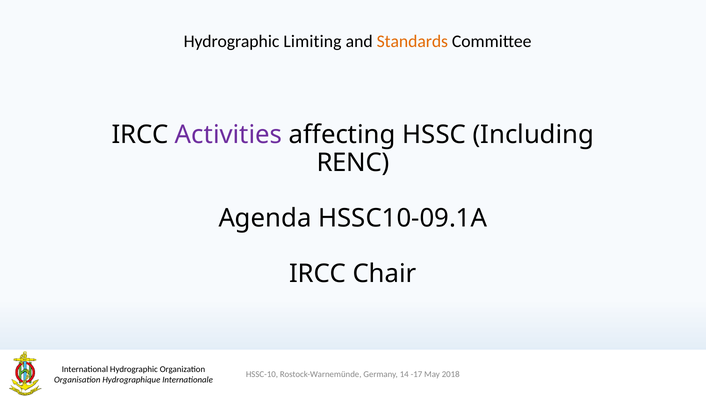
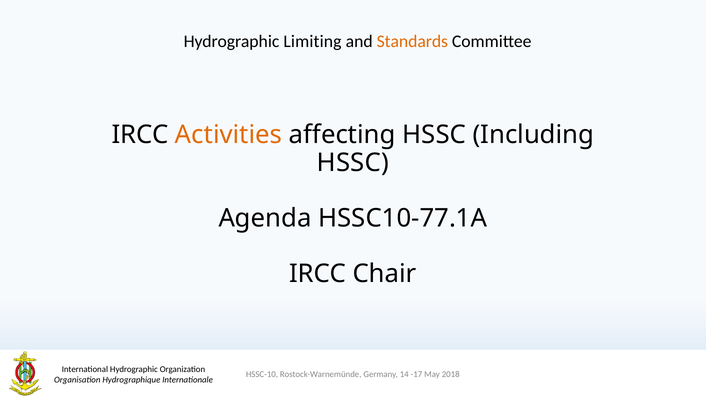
Activities colour: purple -> orange
RENC at (353, 163): RENC -> HSSC
HSSC10-09.1A: HSSC10-09.1A -> HSSC10-77.1A
